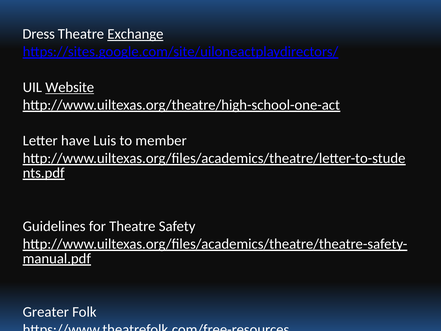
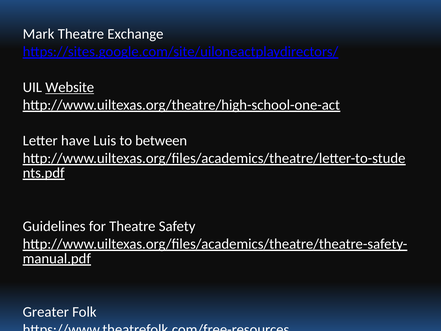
Dress: Dress -> Mark
Exchange underline: present -> none
member: member -> between
